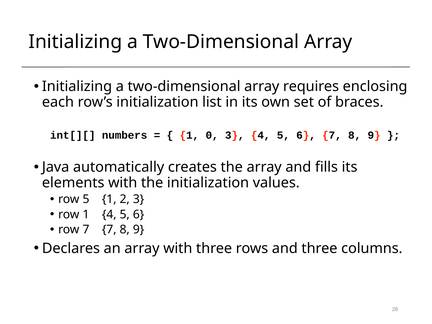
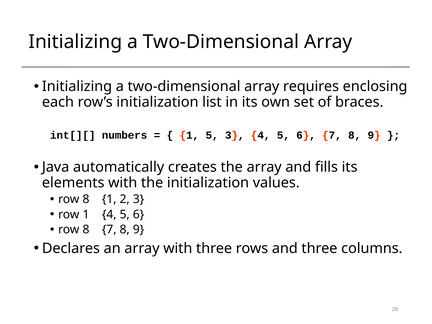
1 0: 0 -> 5
5 at (86, 199): 5 -> 8
7 at (86, 230): 7 -> 8
